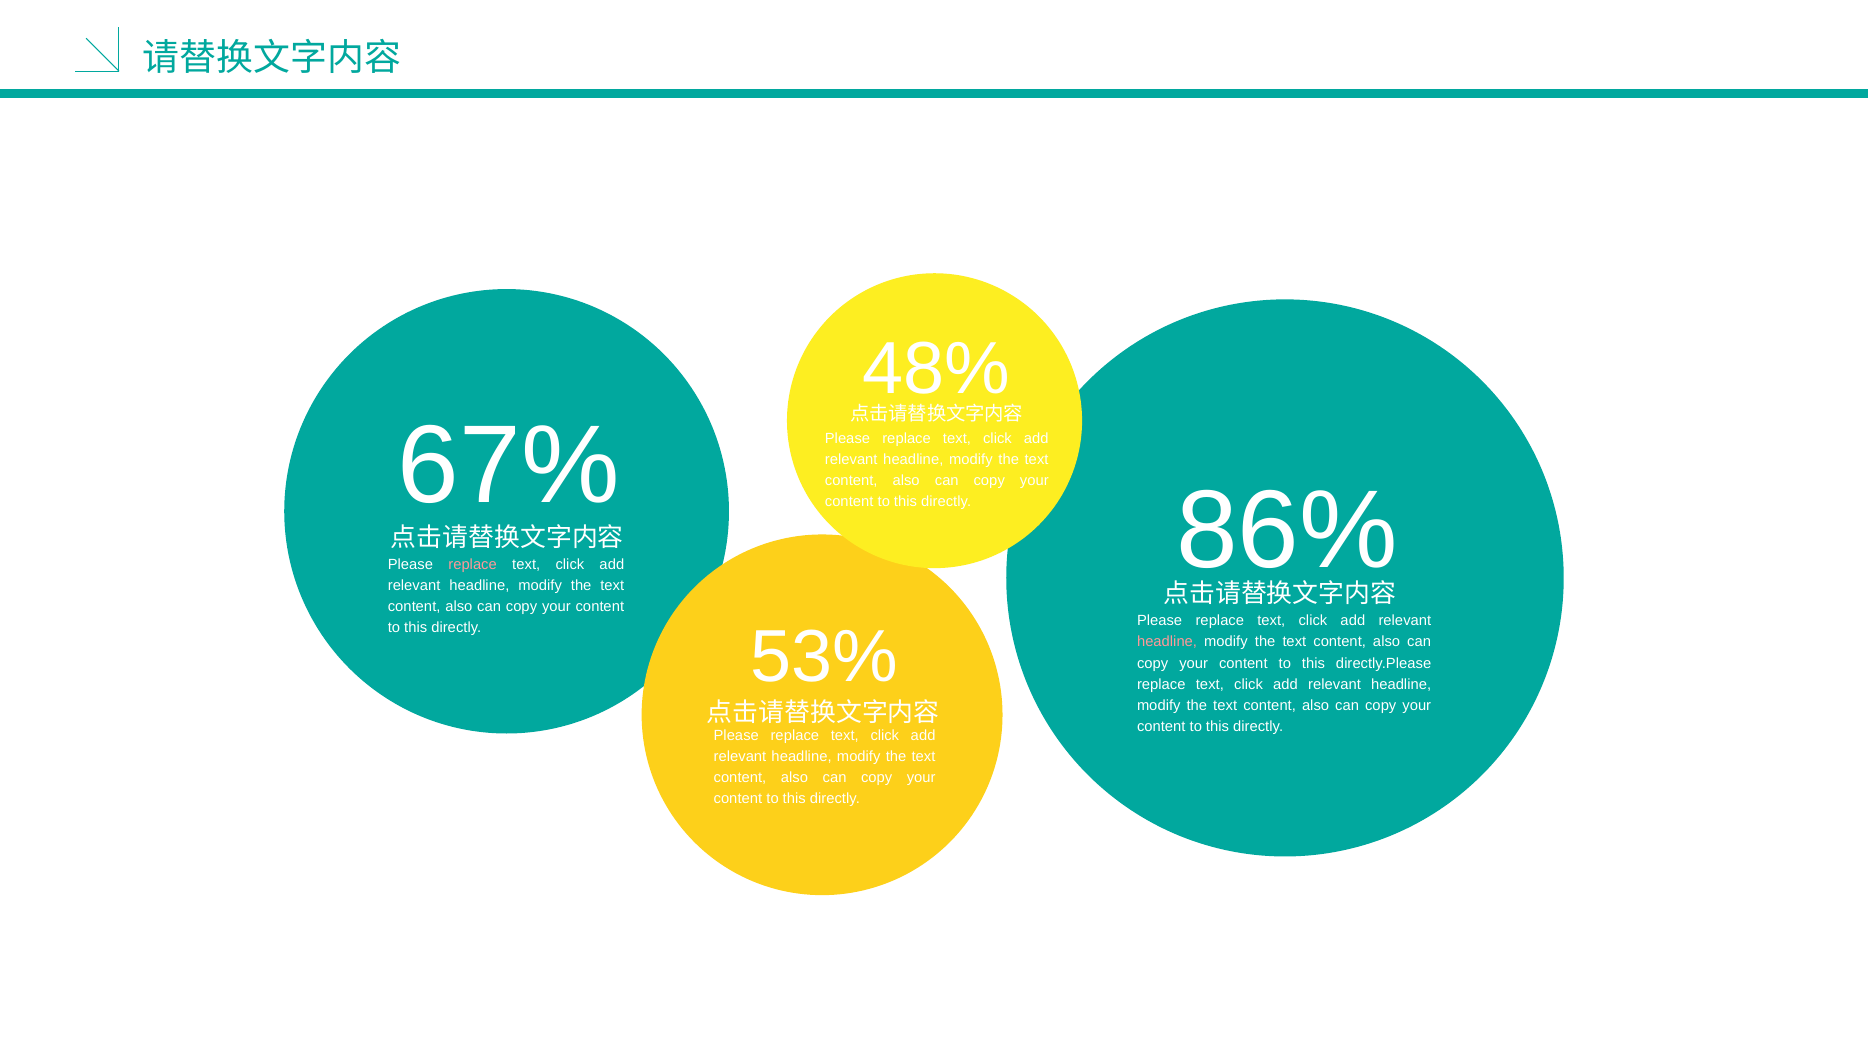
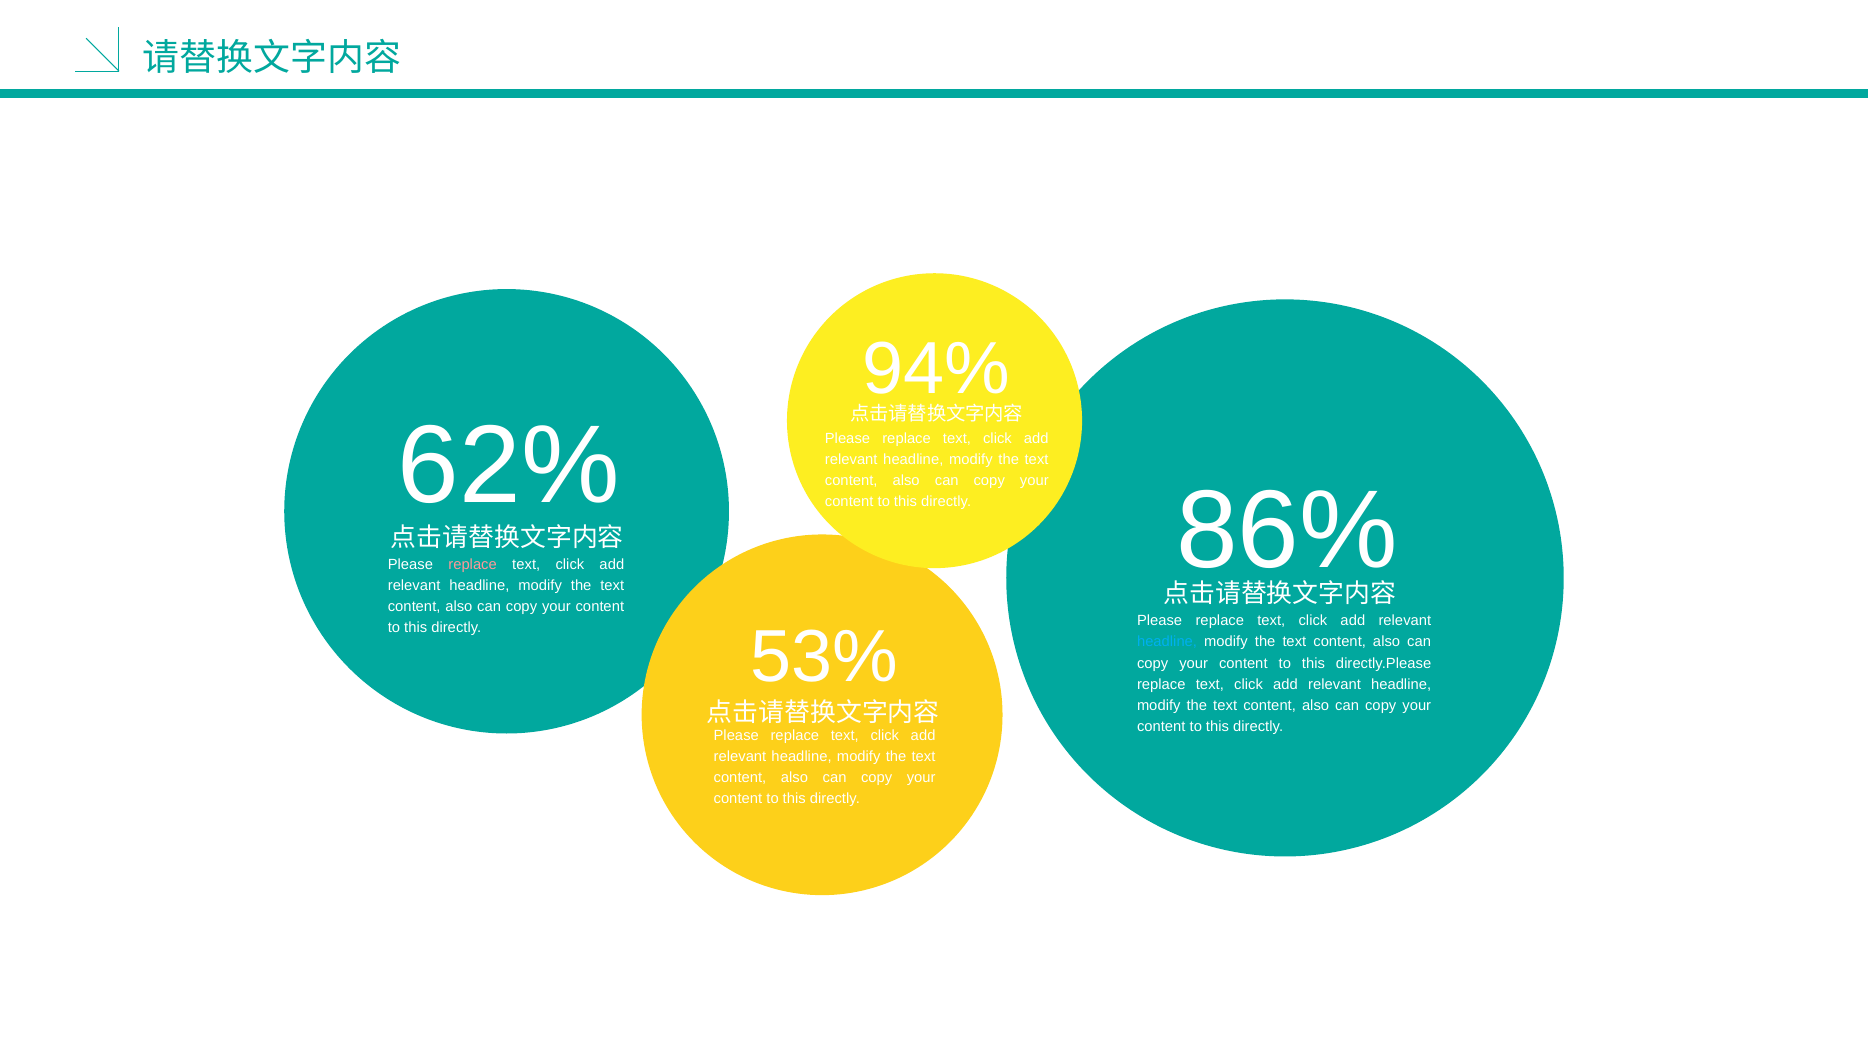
48%: 48% -> 94%
67%: 67% -> 62%
headline at (1167, 642) colour: pink -> light blue
